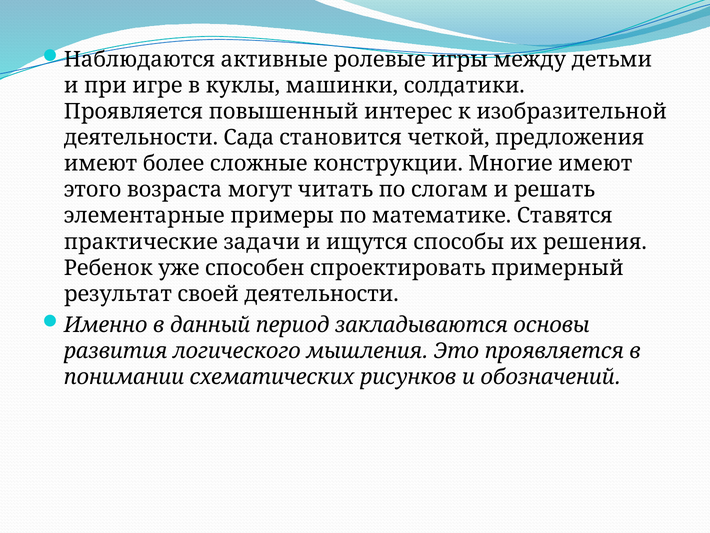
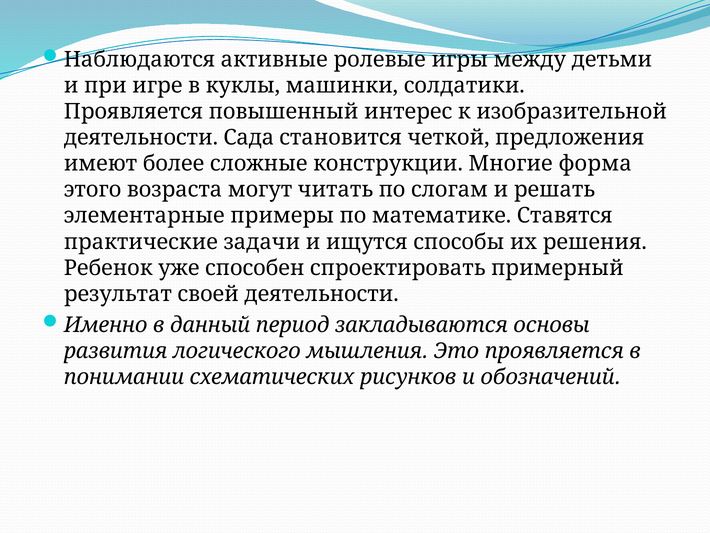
Многие имеют: имеют -> форма
